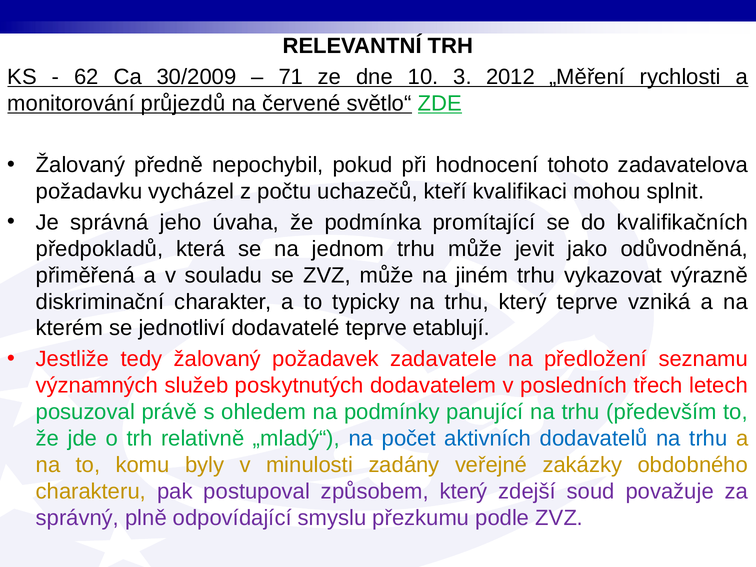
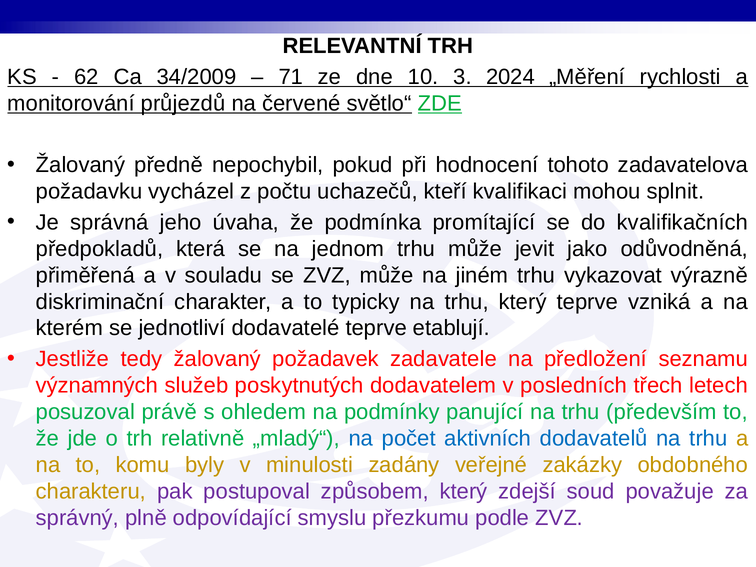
30/2009: 30/2009 -> 34/2009
2012: 2012 -> 2024
